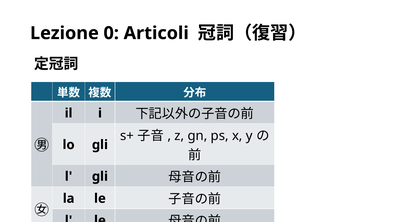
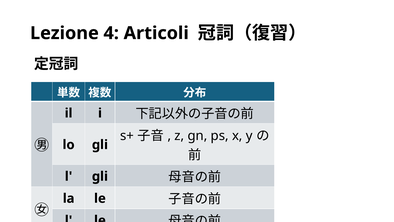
0: 0 -> 4
